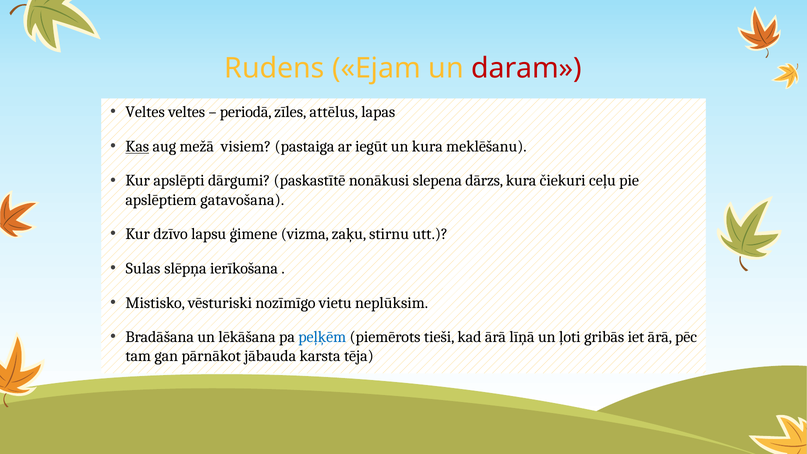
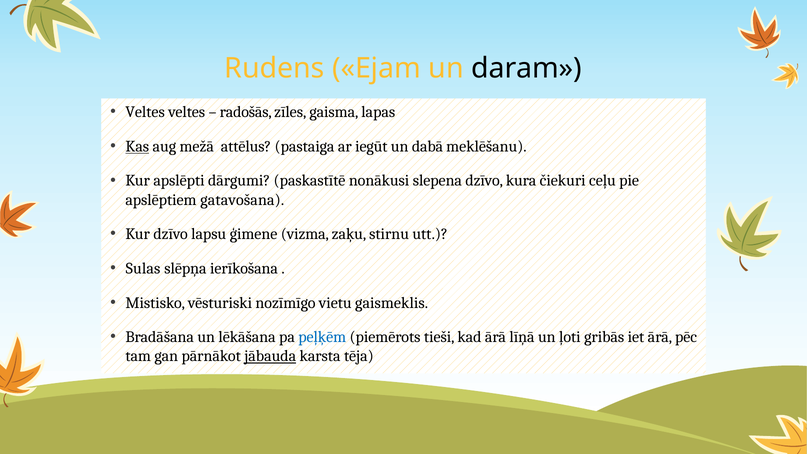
daram colour: red -> black
periodā: periodā -> radošās
attēlus: attēlus -> gaisma
visiem: visiem -> attēlus
un kura: kura -> dabā
slepena dārzs: dārzs -> dzīvo
neplūksim: neplūksim -> gaismeklis
jābauda underline: none -> present
